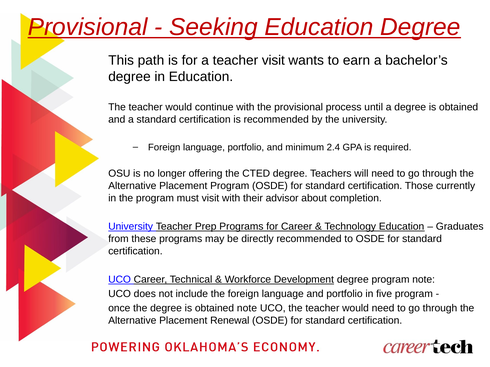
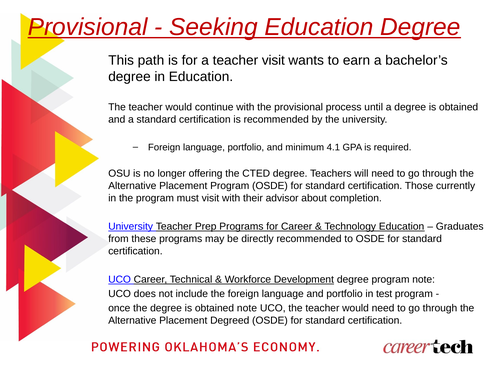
2.4: 2.4 -> 4.1
five: five -> test
Renewal: Renewal -> Degreed
